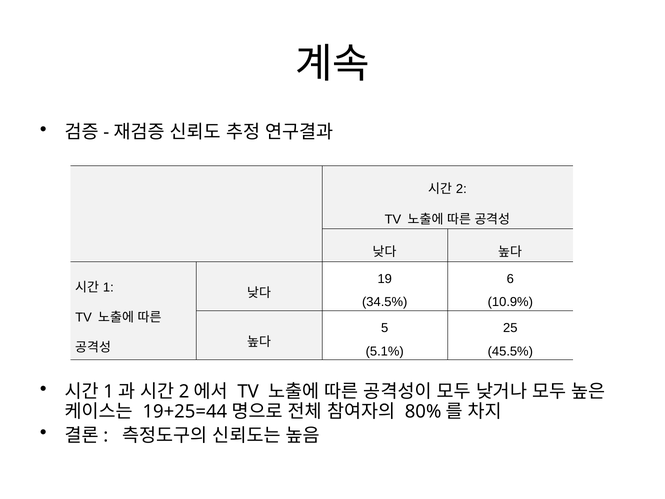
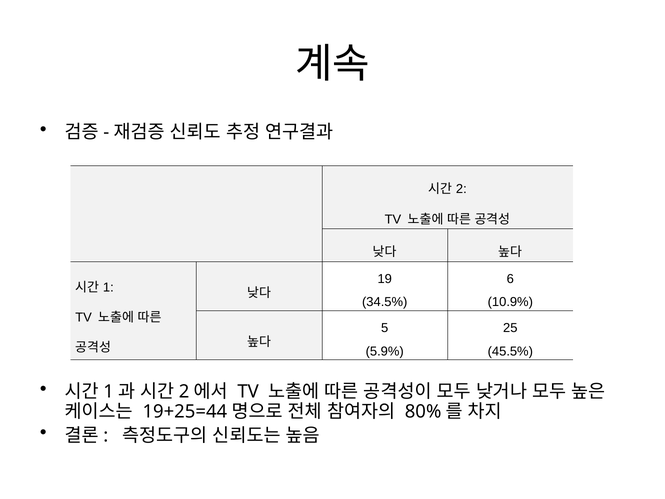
5.1%: 5.1% -> 5.9%
